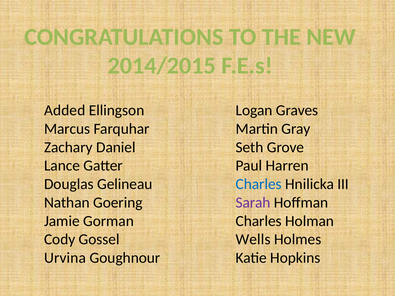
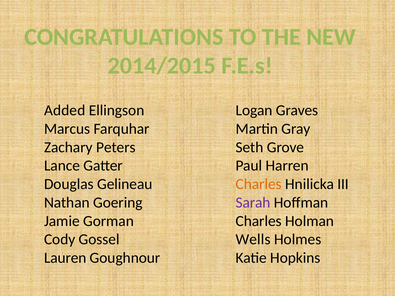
Daniel: Daniel -> Peters
Charles at (259, 184) colour: blue -> orange
Urvina: Urvina -> Lauren
